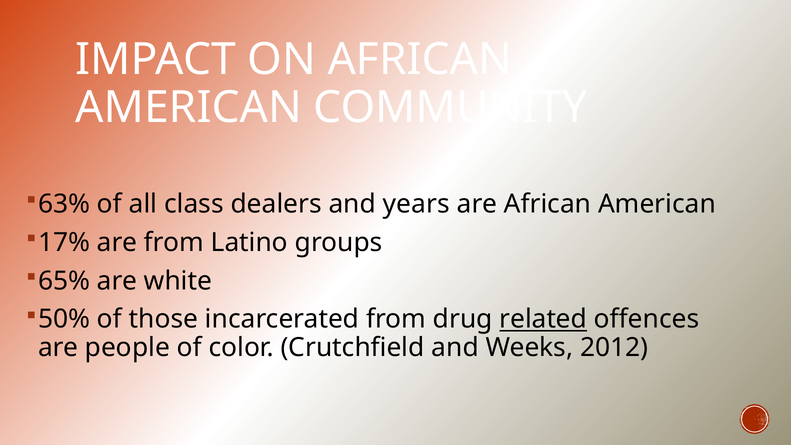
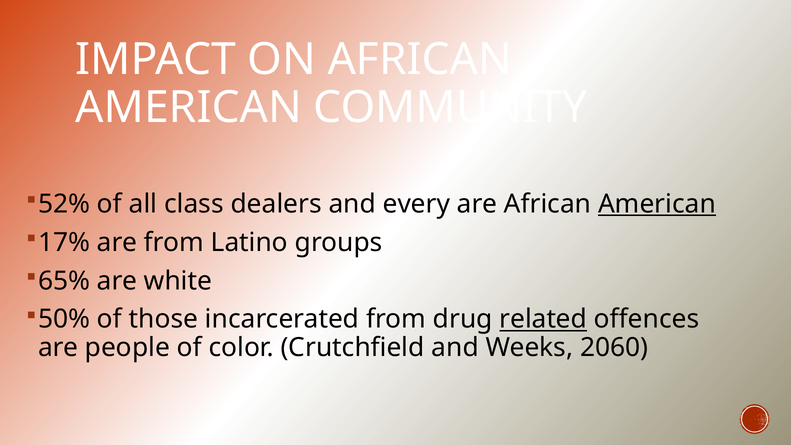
63%: 63% -> 52%
years: years -> every
American at (657, 204) underline: none -> present
2012: 2012 -> 2060
